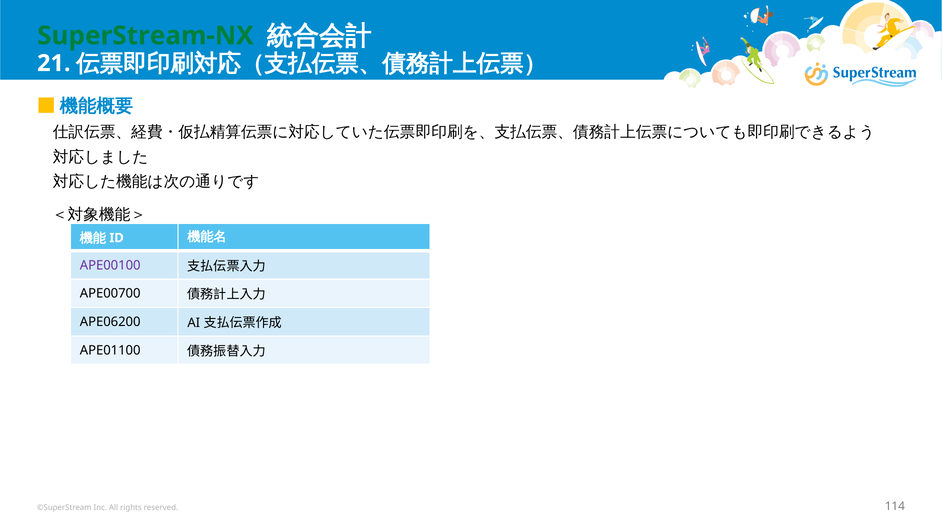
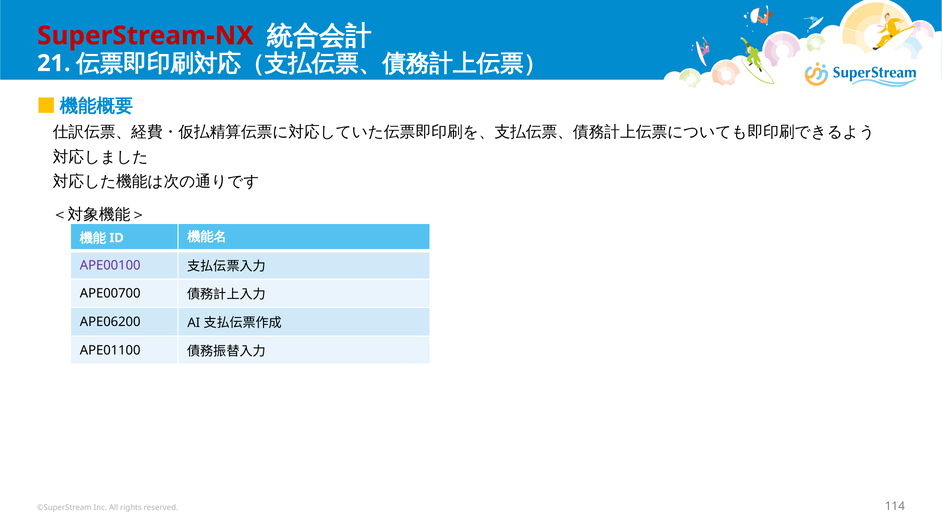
SuperStream-NX colour: green -> red
